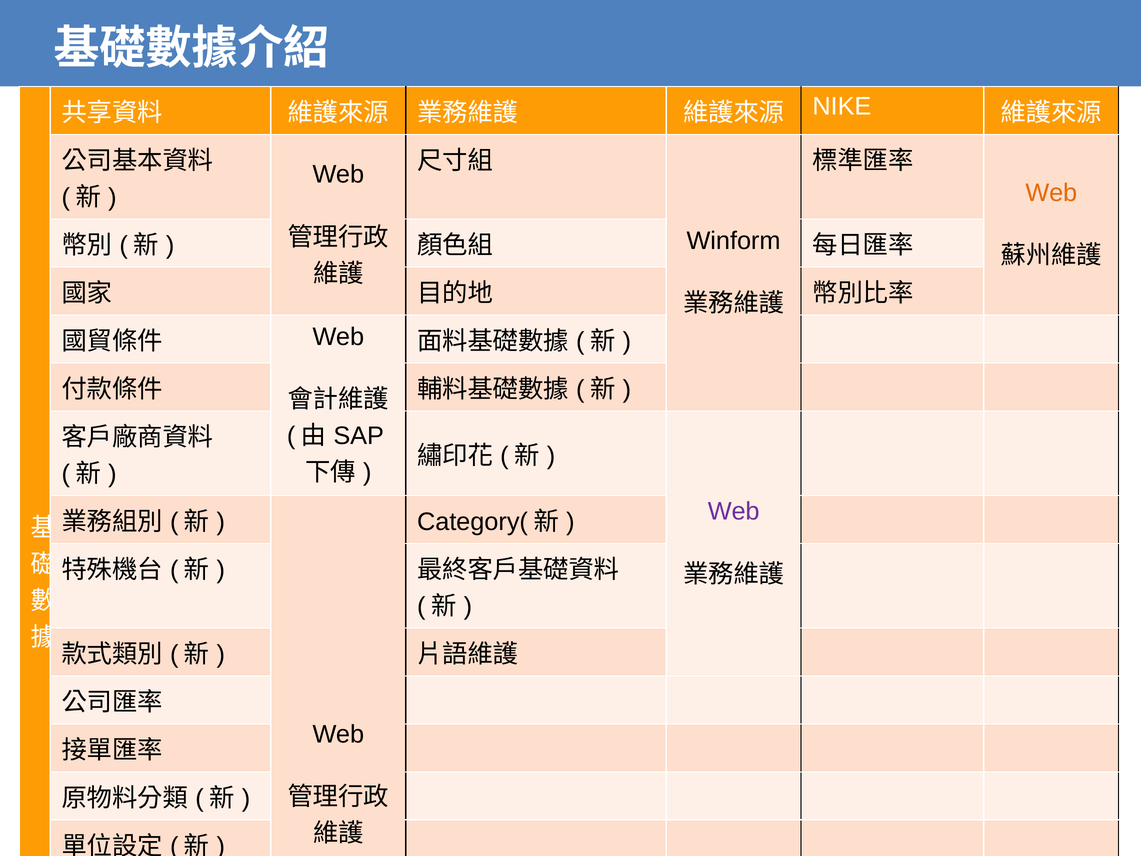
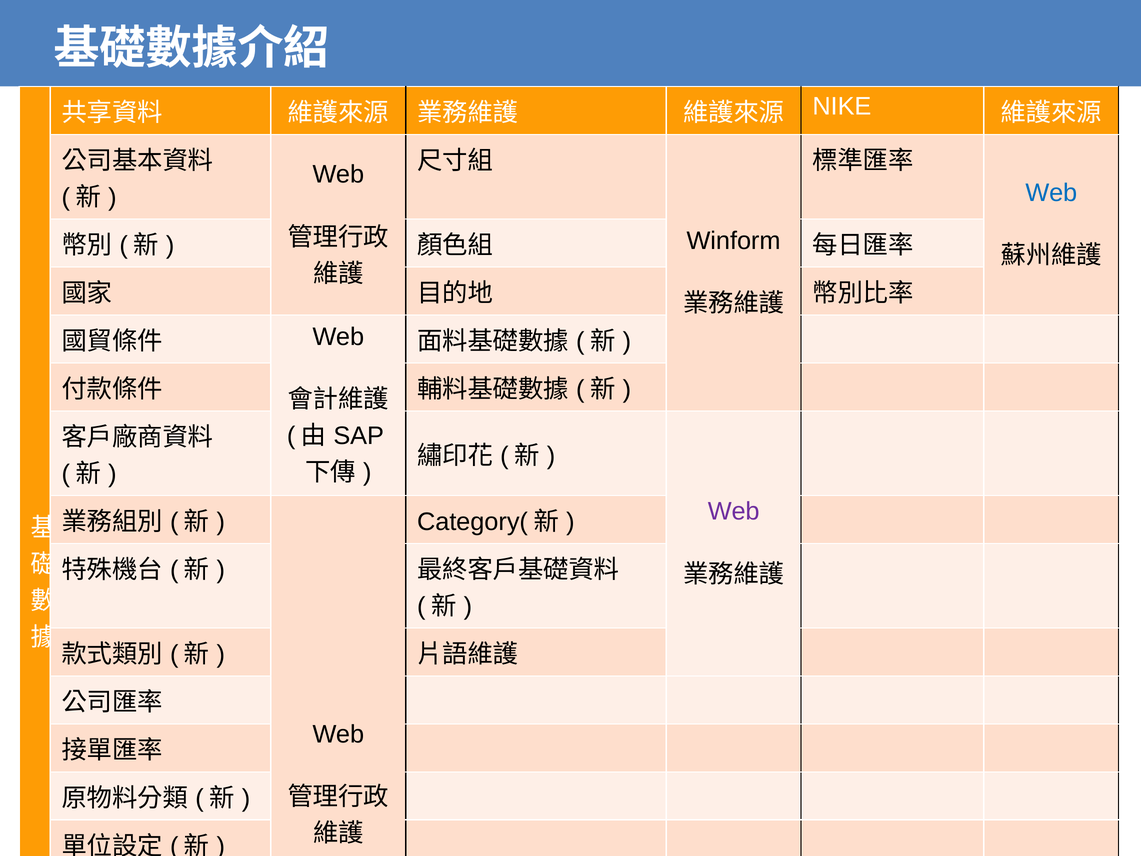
Web at (1051, 193) colour: orange -> blue
